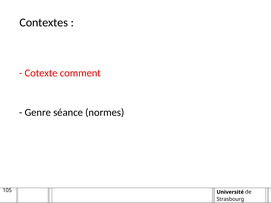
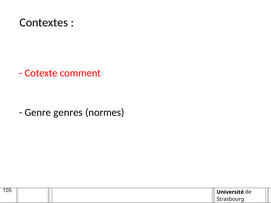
séance: séance -> genres
